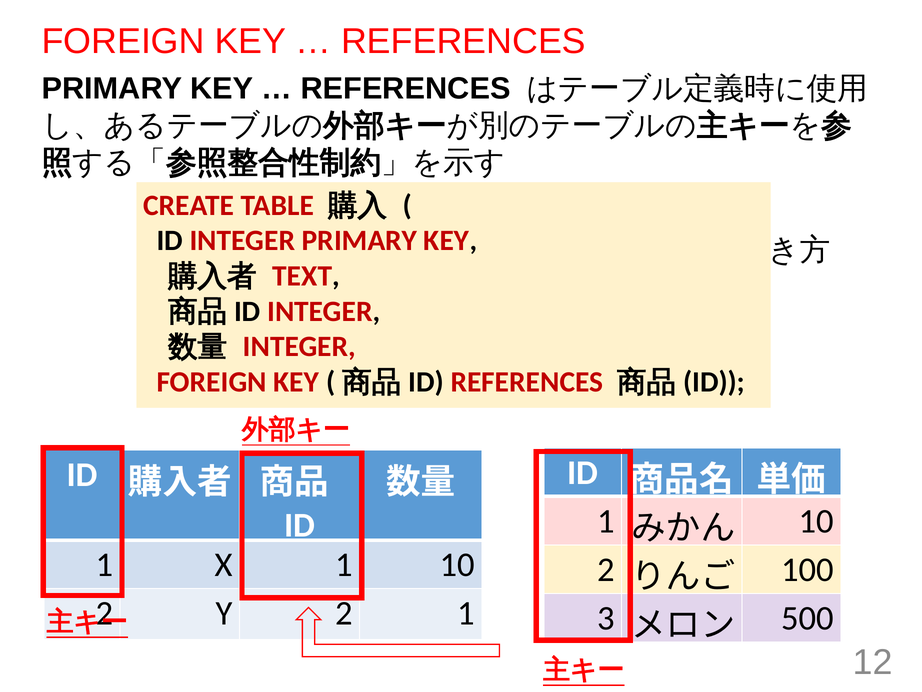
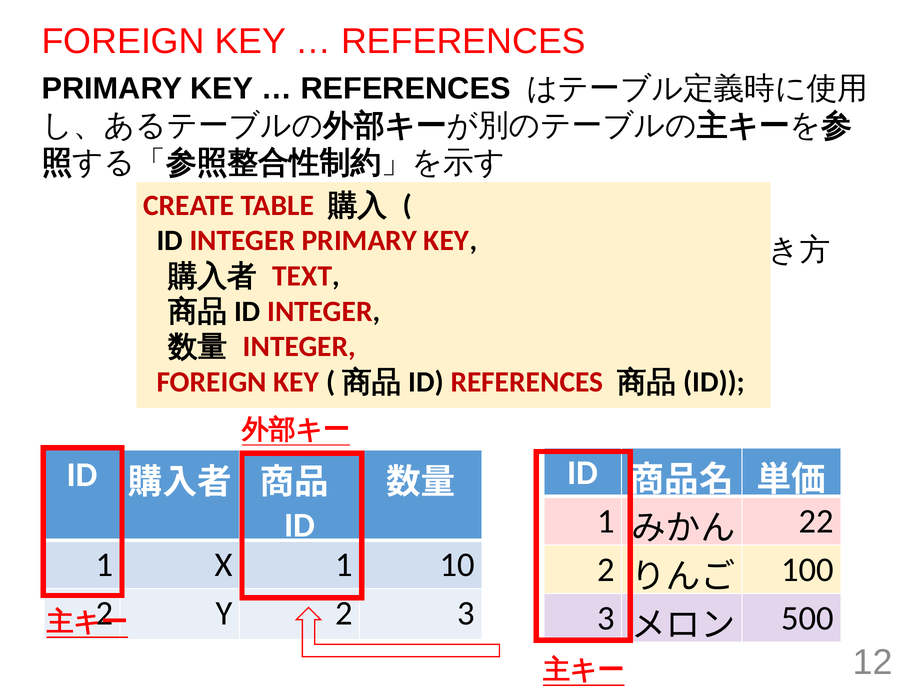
10 at (816, 521): 10 -> 22
2 1: 1 -> 3
